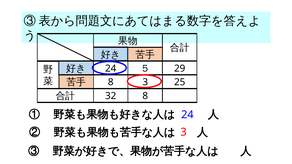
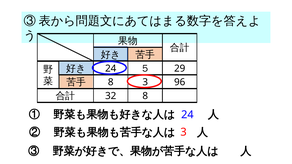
25: 25 -> 96
